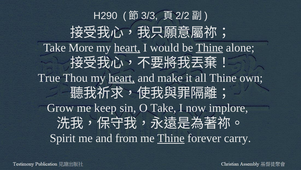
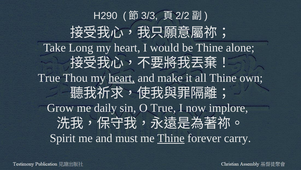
More: More -> Long
heart at (127, 47) underline: present -> none
Thine at (209, 47) underline: present -> none
keep: keep -> daily
O Take: Take -> True
from: from -> must
